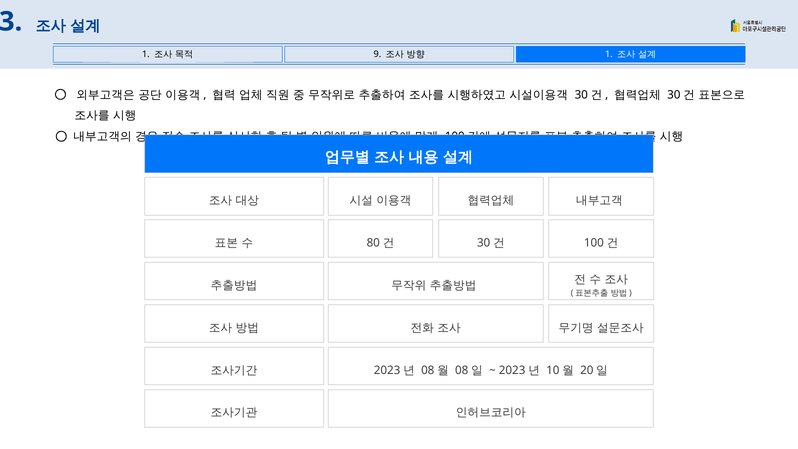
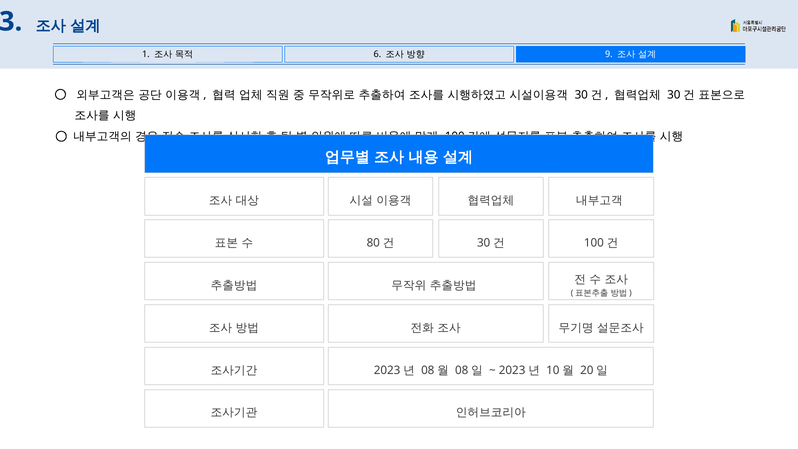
9: 9 -> 6
1 at (609, 54): 1 -> 9
